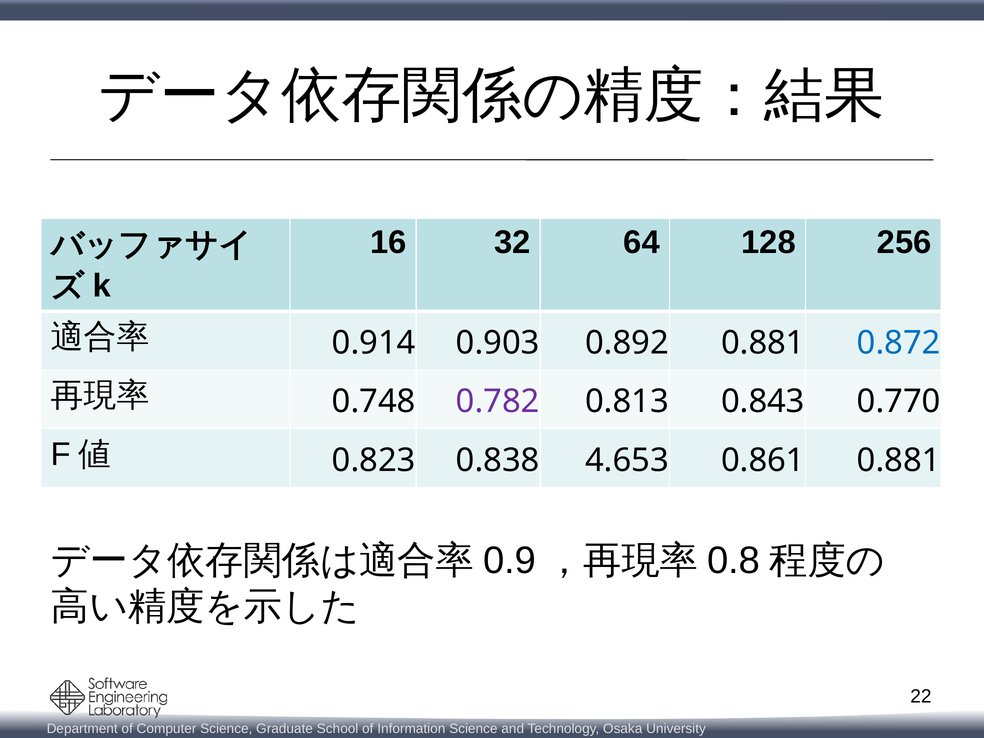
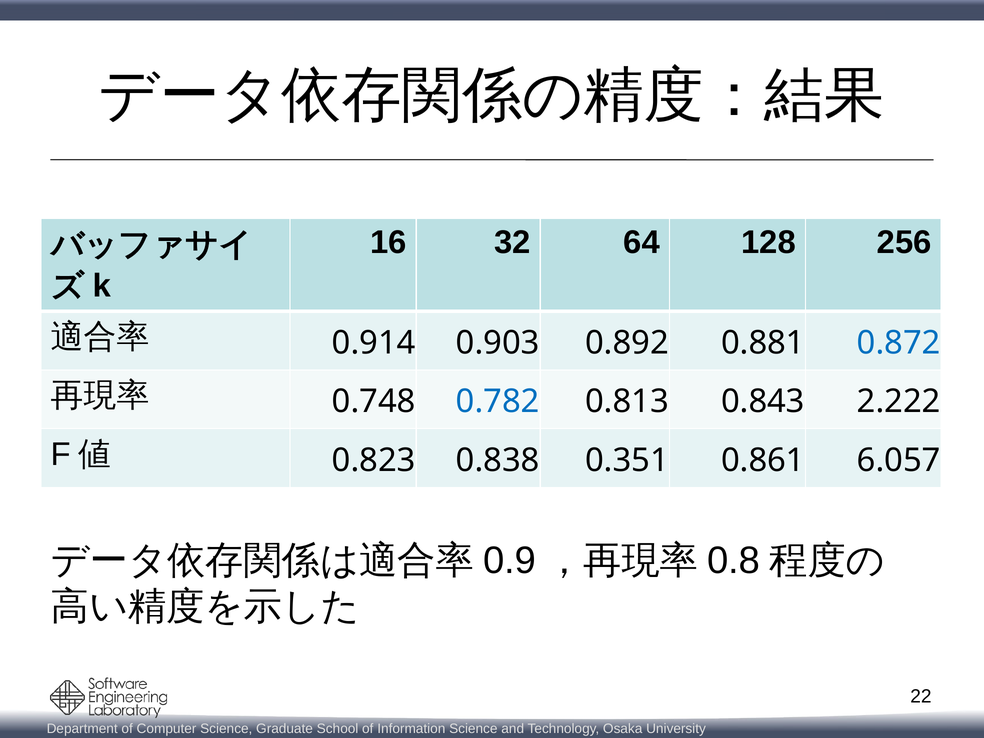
0.782 colour: purple -> blue
0.770: 0.770 -> 2.222
4.653: 4.653 -> 0.351
0.861 0.881: 0.881 -> 6.057
